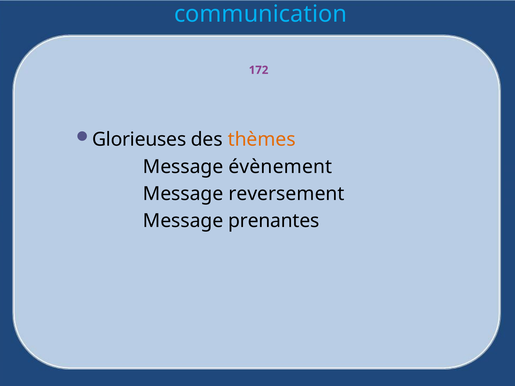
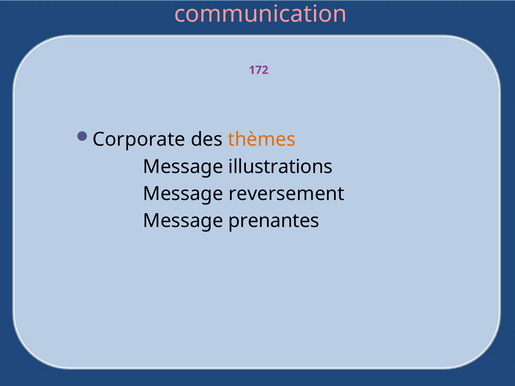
communication colour: light blue -> pink
Glorieuses: Glorieuses -> Corporate
évènement: évènement -> illustrations
